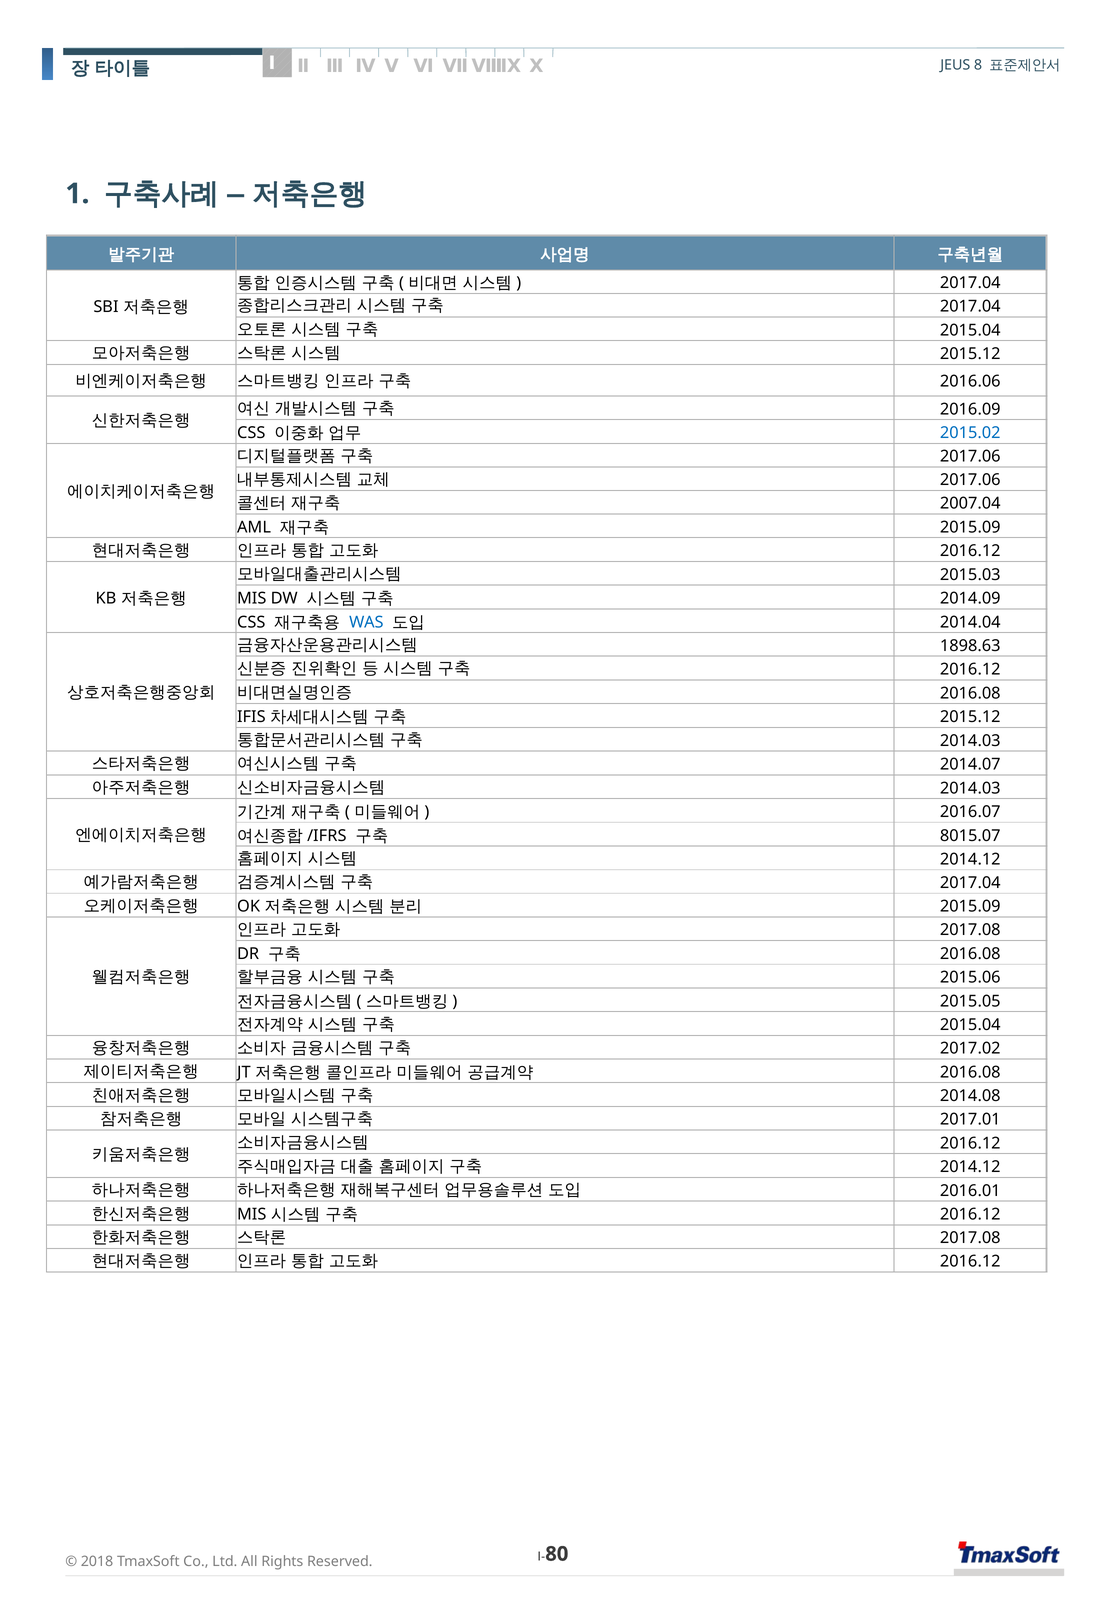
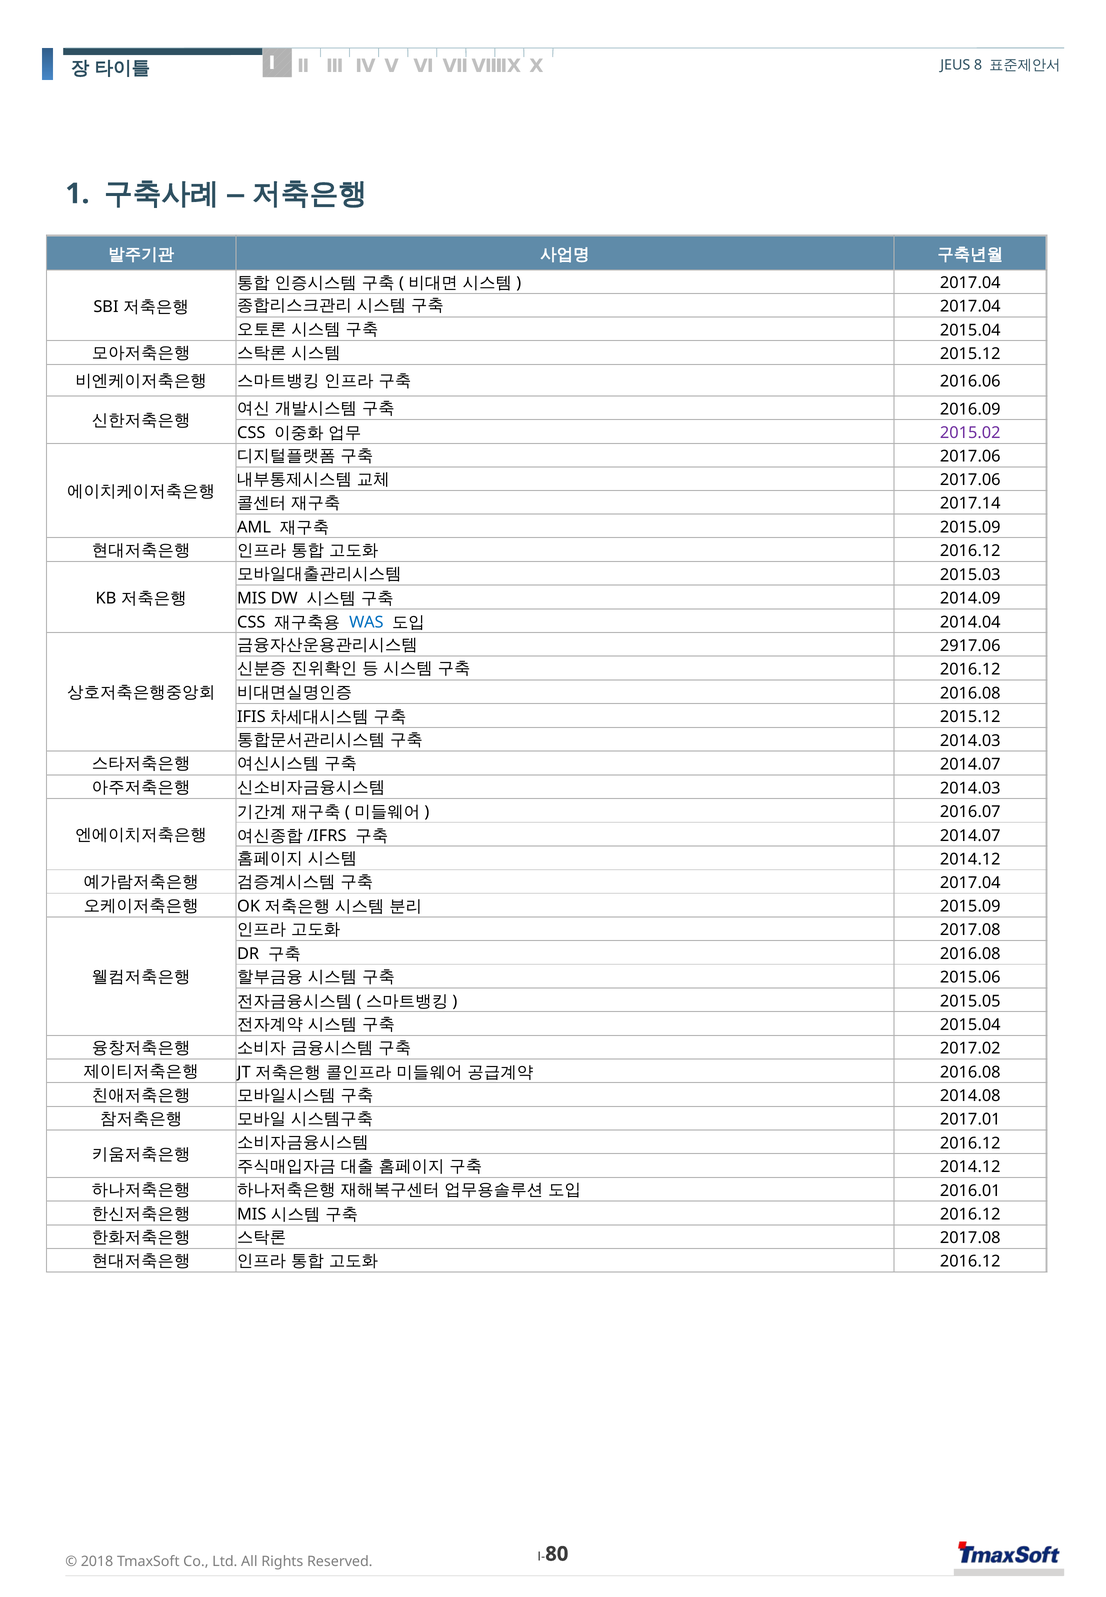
2015.02 colour: blue -> purple
2007.04: 2007.04 -> 2017.14
1898.63: 1898.63 -> 2917.06
8015.07 at (970, 836): 8015.07 -> 2014.07
